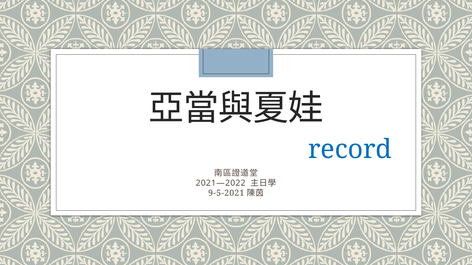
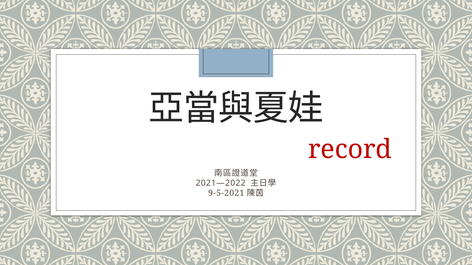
record colour: blue -> red
